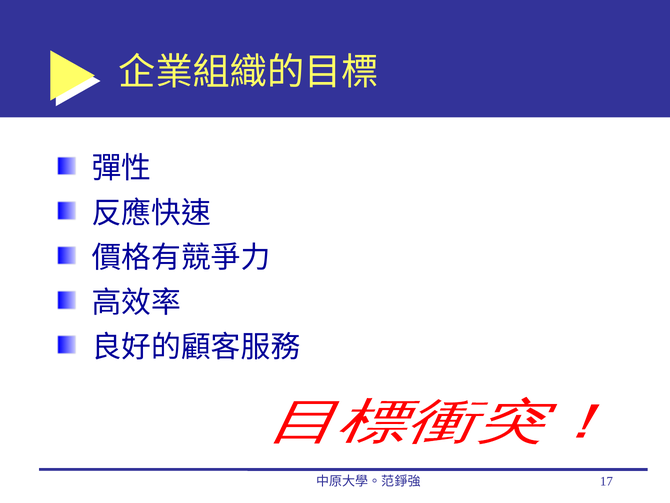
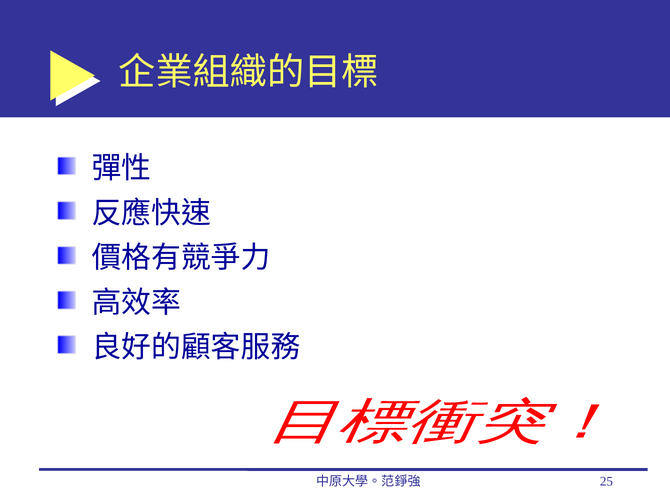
17: 17 -> 25
